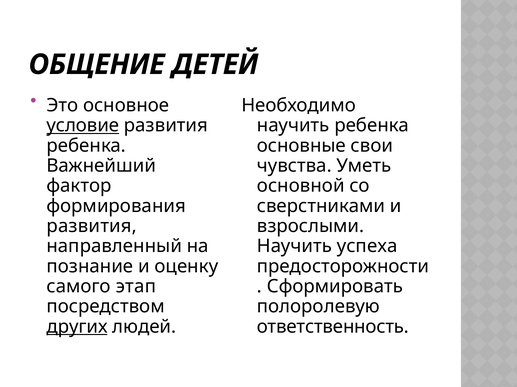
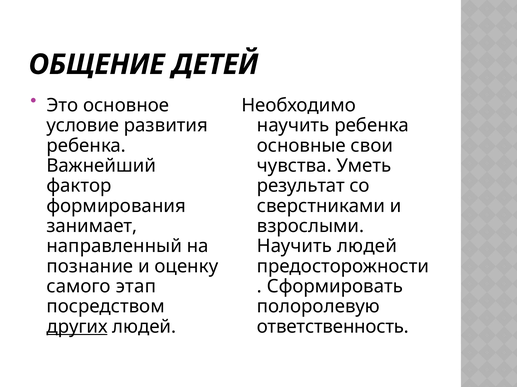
условие underline: present -> none
основной: основной -> результат
развития at (92, 226): развития -> занимает
Научить успеха: успеха -> людей
